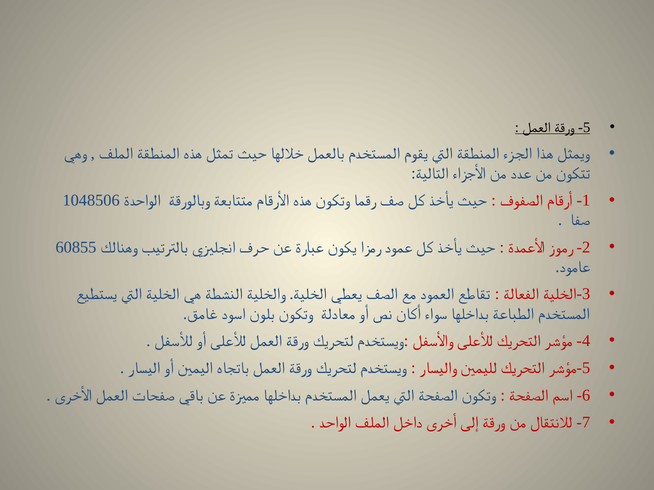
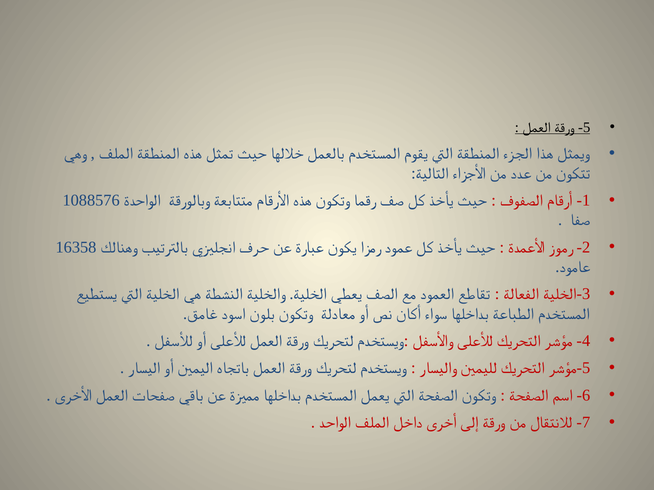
1048506: 1048506 -> 1088576
60855: 60855 -> 16358
